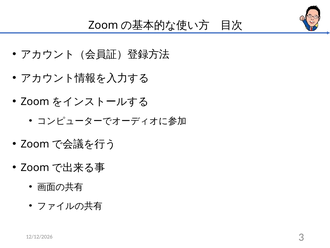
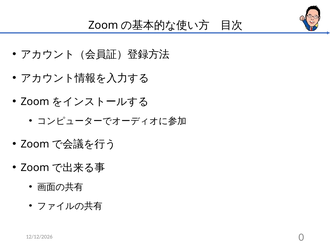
3: 3 -> 0
